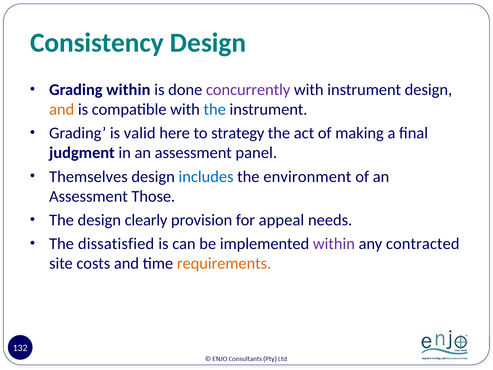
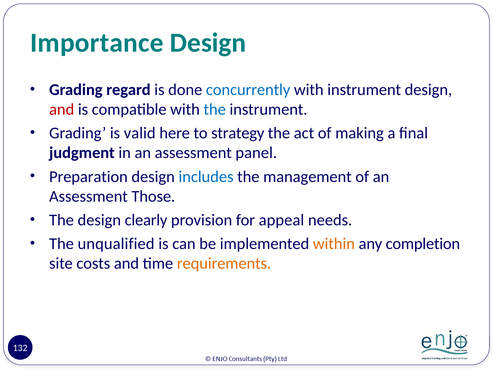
Consistency: Consistency -> Importance
Grading within: within -> regard
concurrently colour: purple -> blue
and at (62, 109) colour: orange -> red
Themselves: Themselves -> Preparation
environment: environment -> management
dissatisfied: dissatisfied -> unqualified
within at (334, 244) colour: purple -> orange
contracted: contracted -> completion
